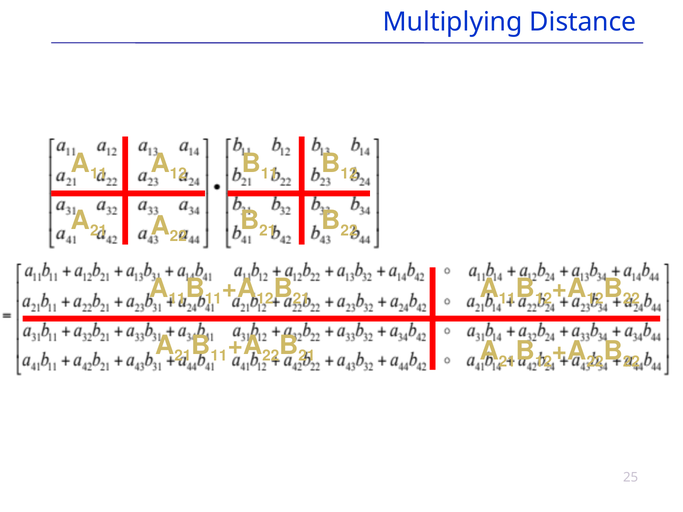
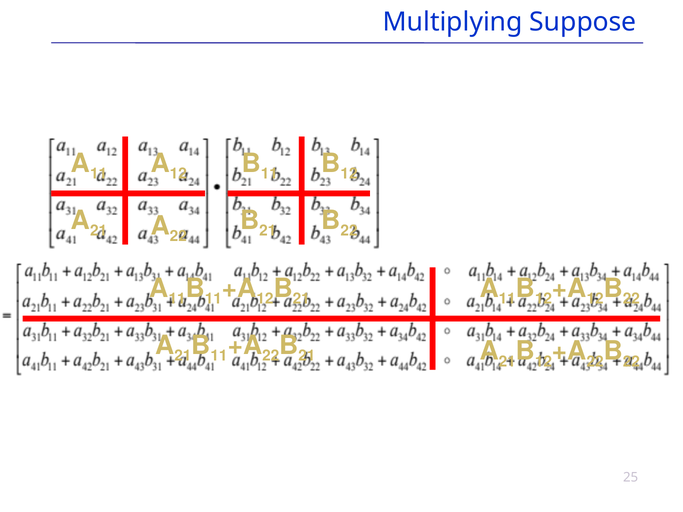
Distance: Distance -> Suppose
